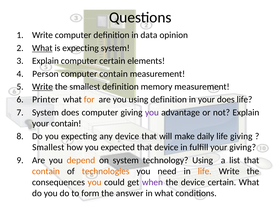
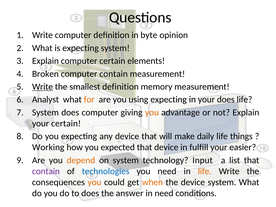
data: data -> byte
What at (42, 48) underline: present -> none
Person: Person -> Broken
Printer: Printer -> Analyst
using definition: definition -> expecting
you at (152, 112) colour: purple -> orange
your contain: contain -> certain
life giving: giving -> things
Smallest at (48, 147): Smallest -> Working
your giving: giving -> easier
technology Using: Using -> Input
contain at (46, 171) colour: orange -> purple
technologies colour: orange -> blue
when colour: purple -> orange
device certain: certain -> system
to form: form -> does
in what: what -> need
